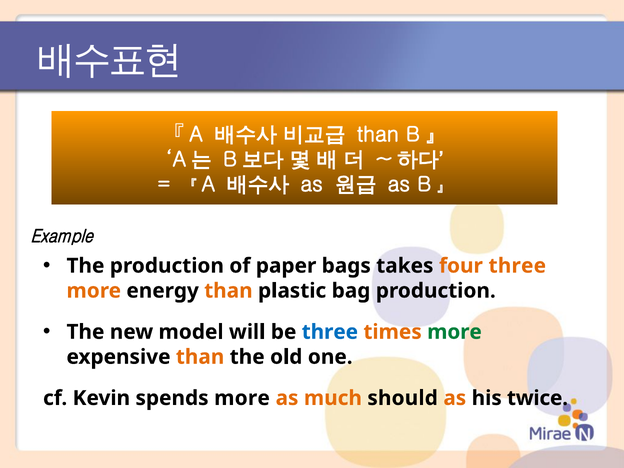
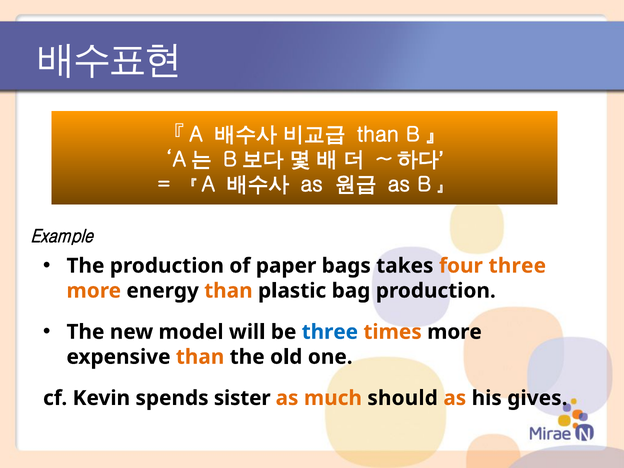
more at (454, 332) colour: green -> black
spends more: more -> sister
twice: twice -> gives
